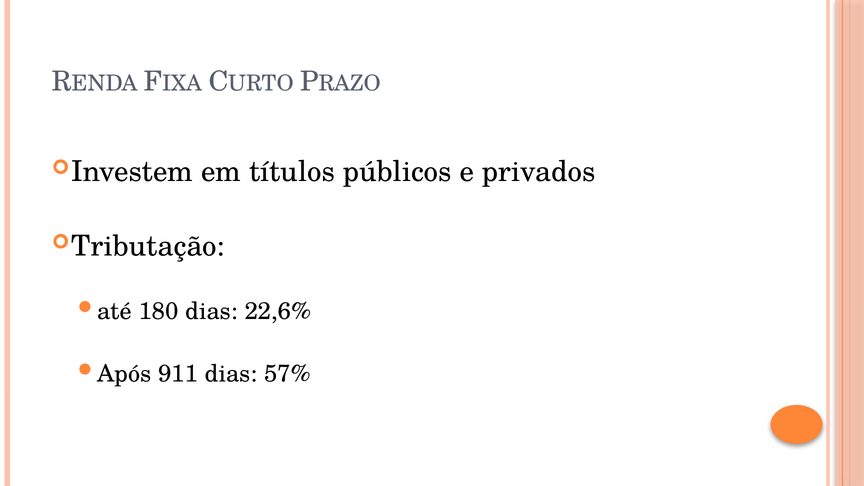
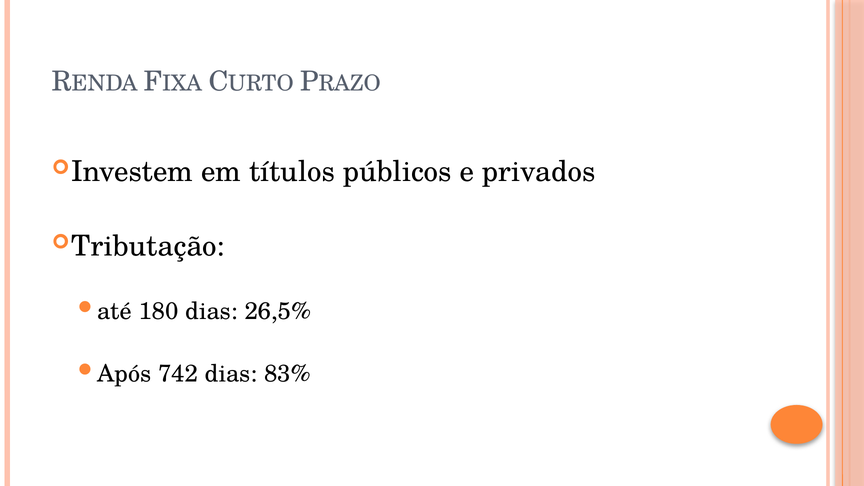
22,6%: 22,6% -> 26,5%
911: 911 -> 742
57%: 57% -> 83%
